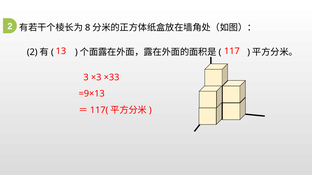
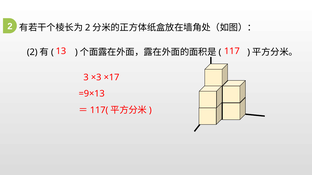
8 at (88, 28): 8 -> 2
×33: ×33 -> ×17
